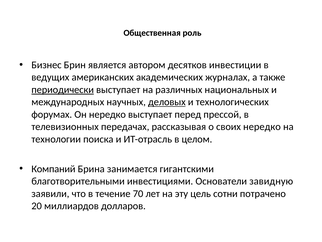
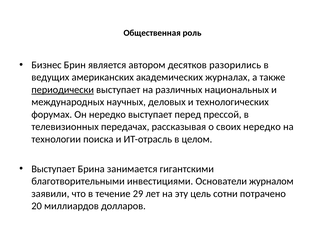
инвестиции: инвестиции -> разорились
деловых underline: present -> none
Компаний at (53, 169): Компаний -> Выступает
завидную: завидную -> журналом
70: 70 -> 29
